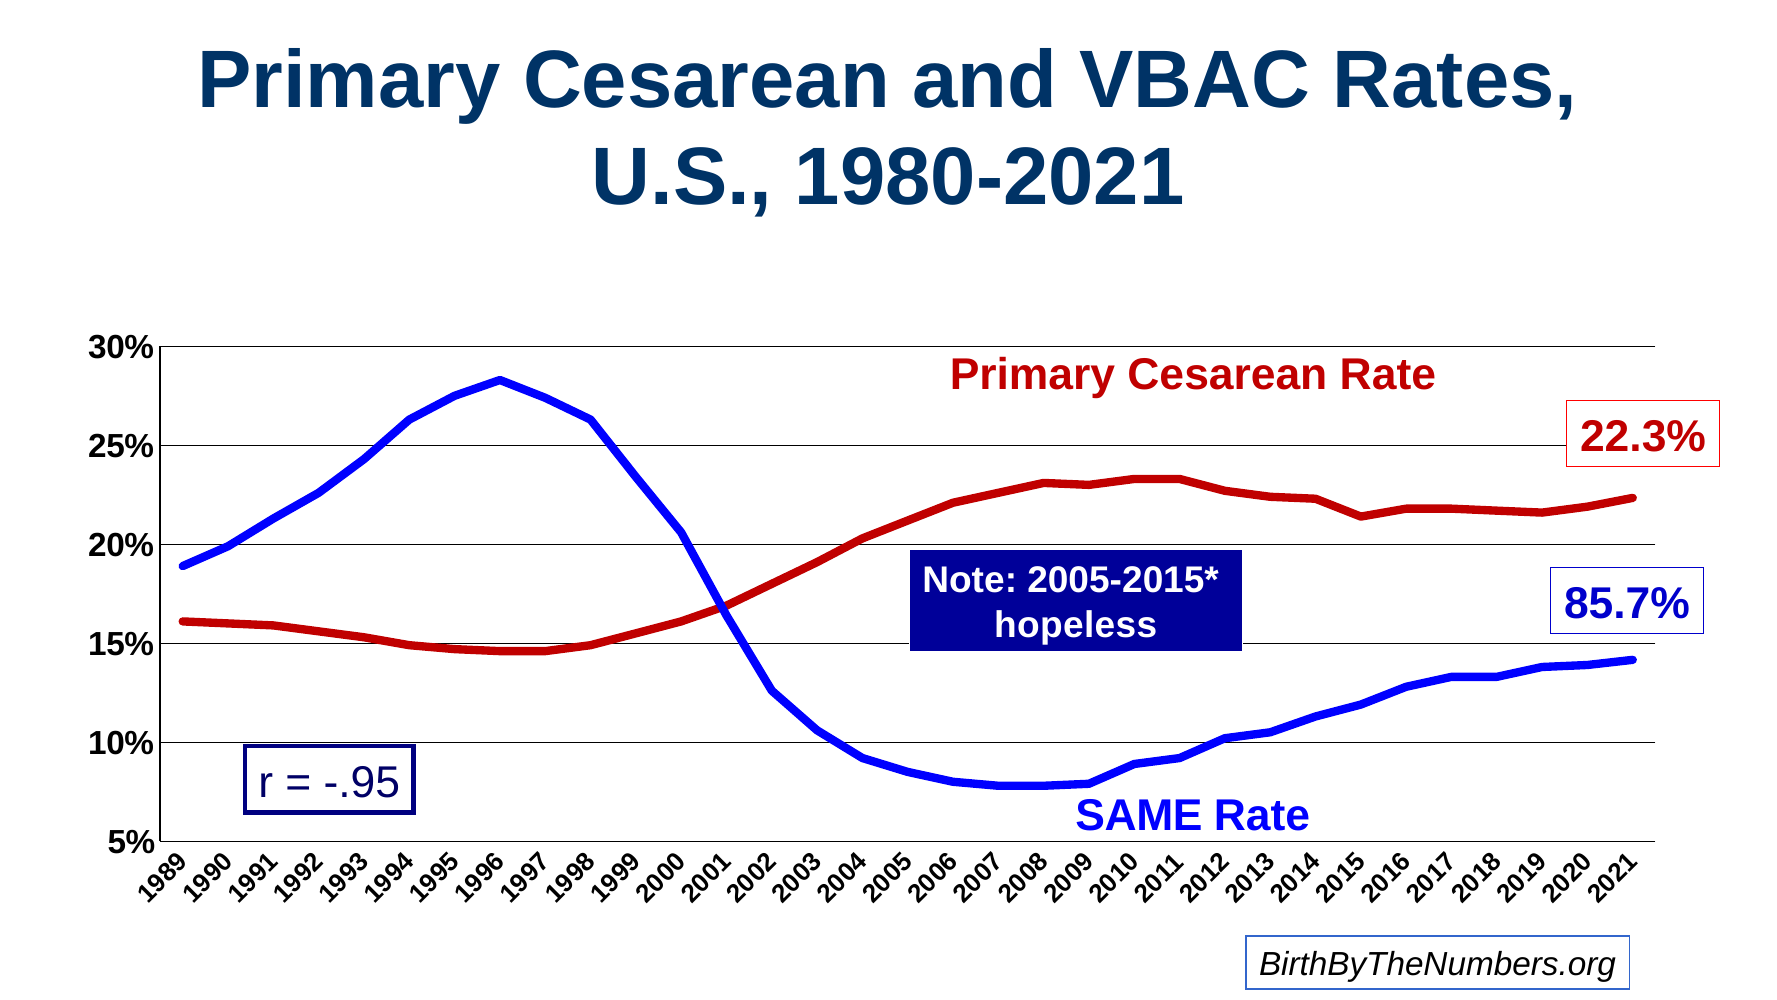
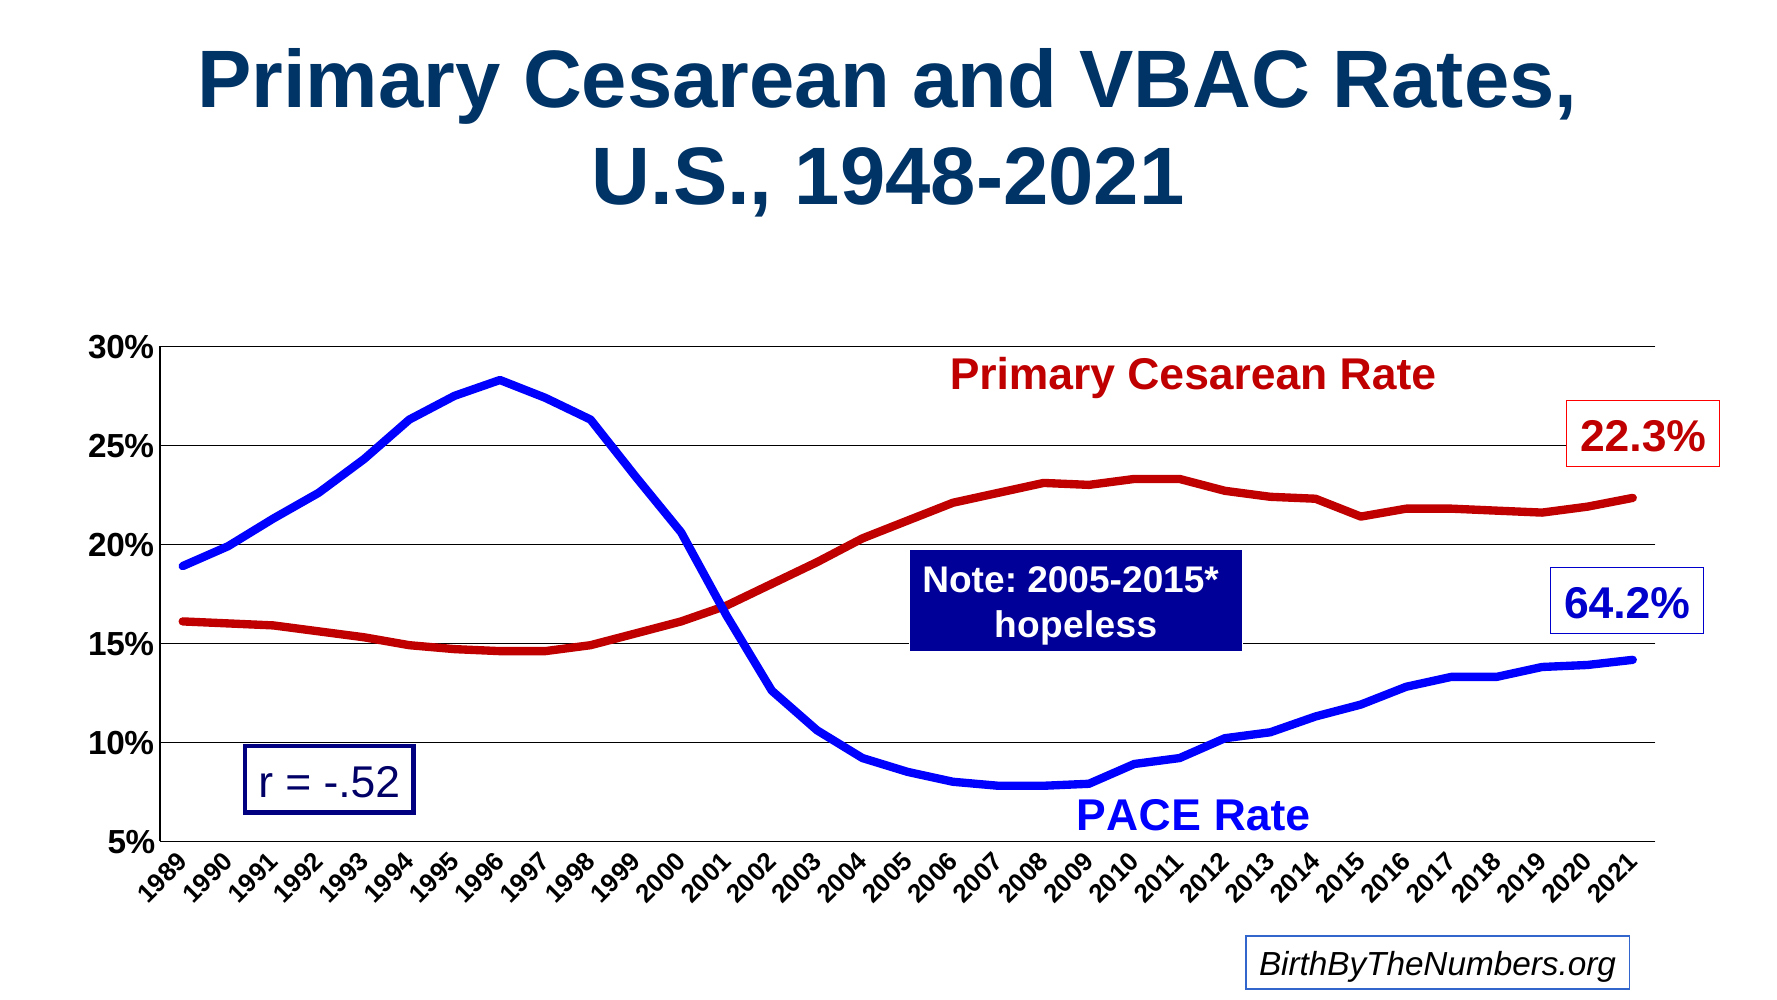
1980-2021: 1980-2021 -> 1948-2021
85.7%: 85.7% -> 64.2%
-.95: -.95 -> -.52
SAME: SAME -> PACE
